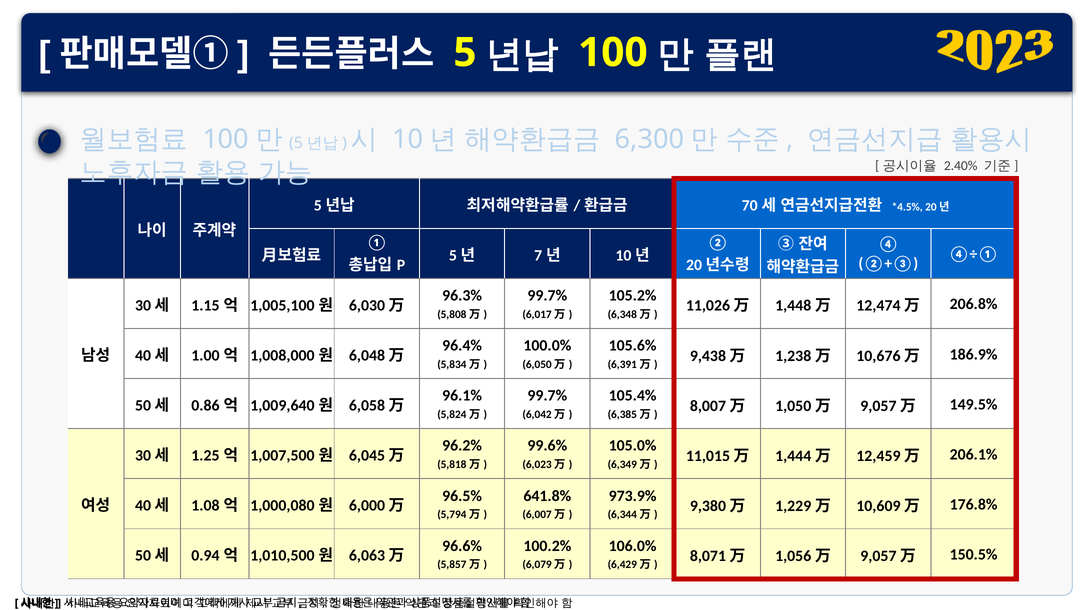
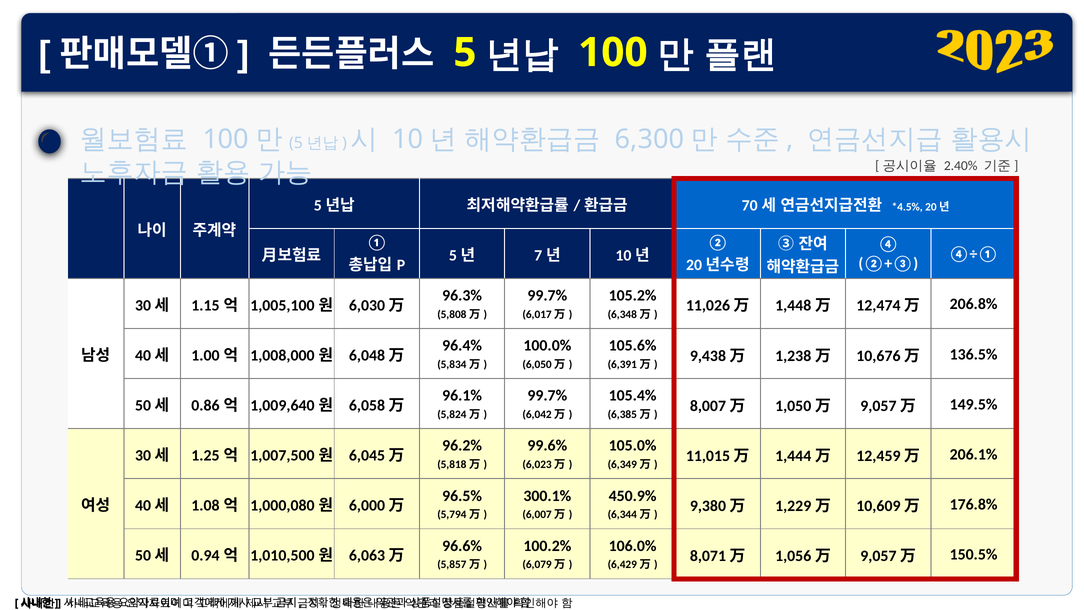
186.9%: 186.9% -> 136.5%
641.8%: 641.8% -> 300.1%
973.9%: 973.9% -> 450.9%
